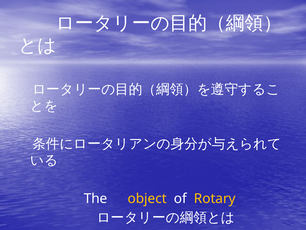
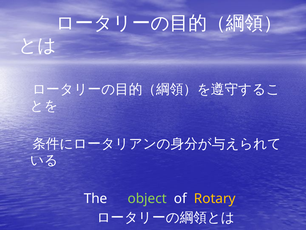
object colour: yellow -> light green
